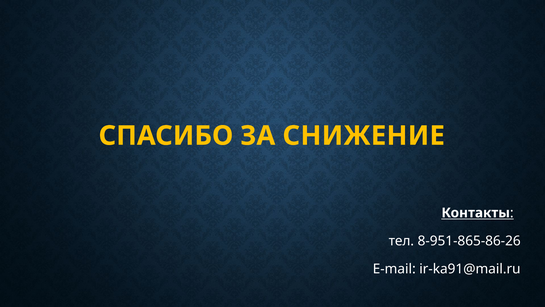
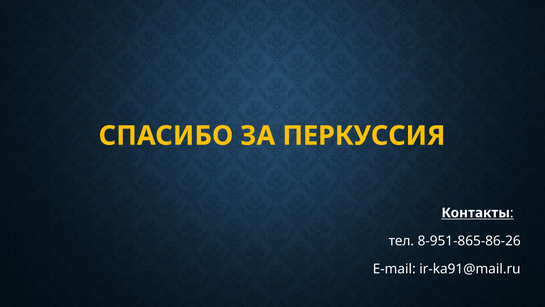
СНИЖЕНИЕ: СНИЖЕНИЕ -> ПЕРКУССИЯ
